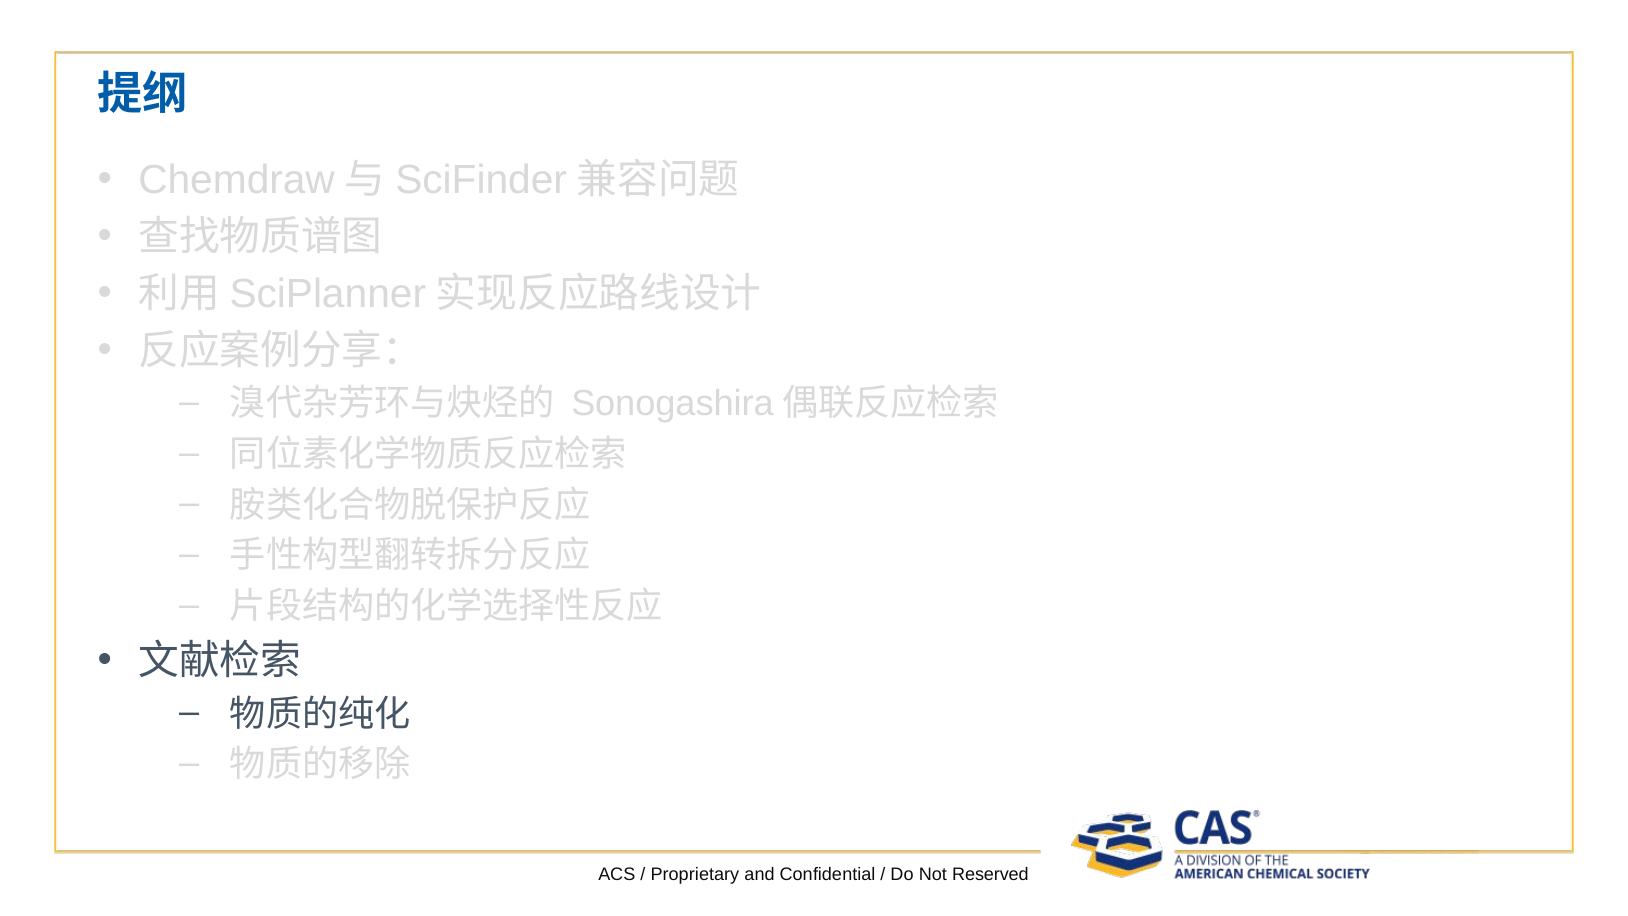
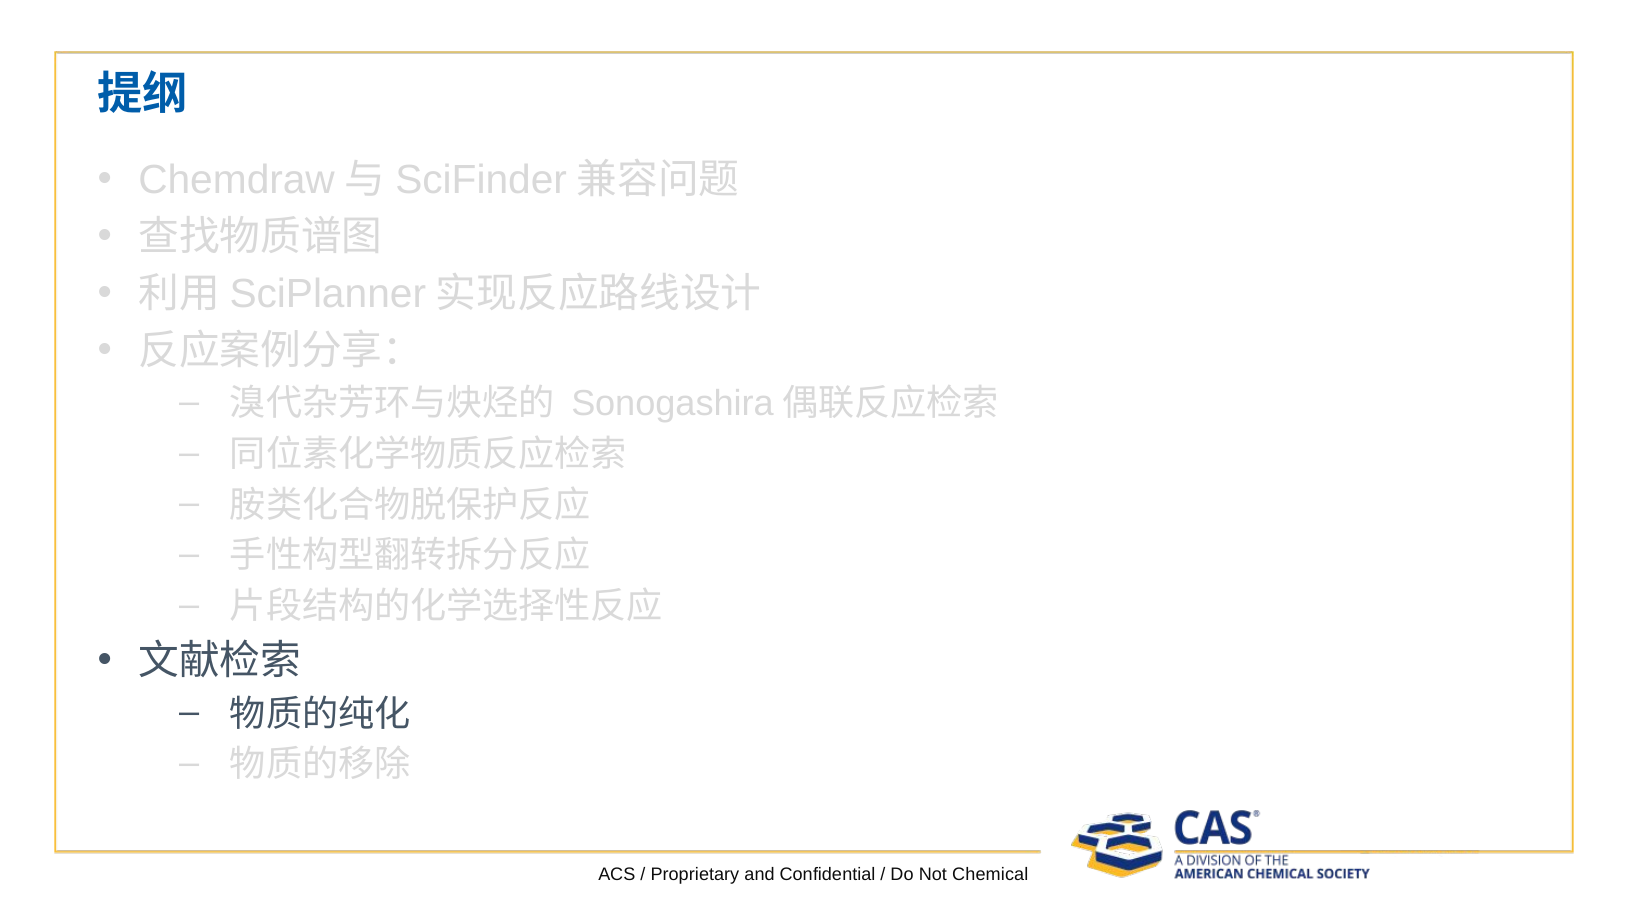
Reserved: Reserved -> Chemical
